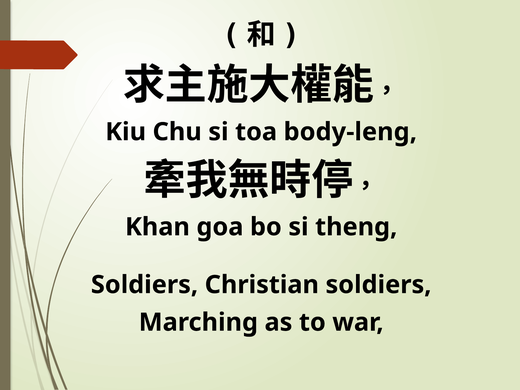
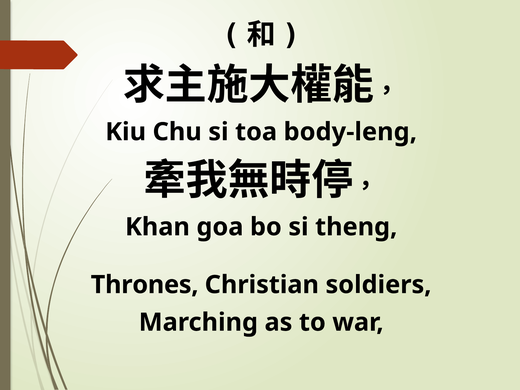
Soldiers at (144, 285): Soldiers -> Thrones
